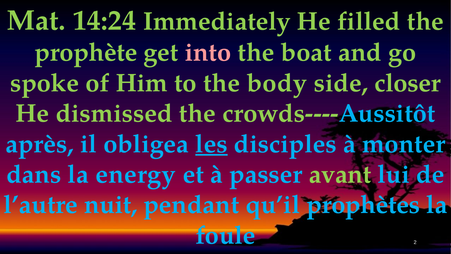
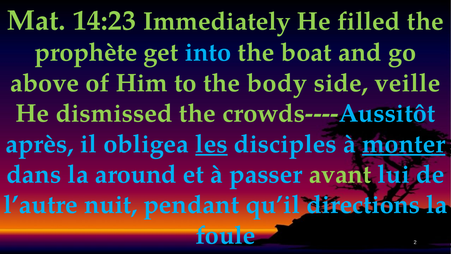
14:24: 14:24 -> 14:23
into colour: pink -> light blue
spoke: spoke -> above
closer: closer -> veille
monter underline: none -> present
energy: energy -> around
prophètes: prophètes -> directions
